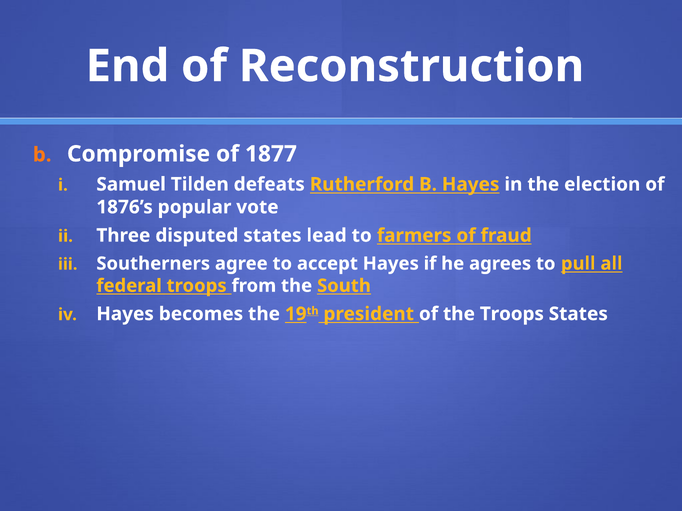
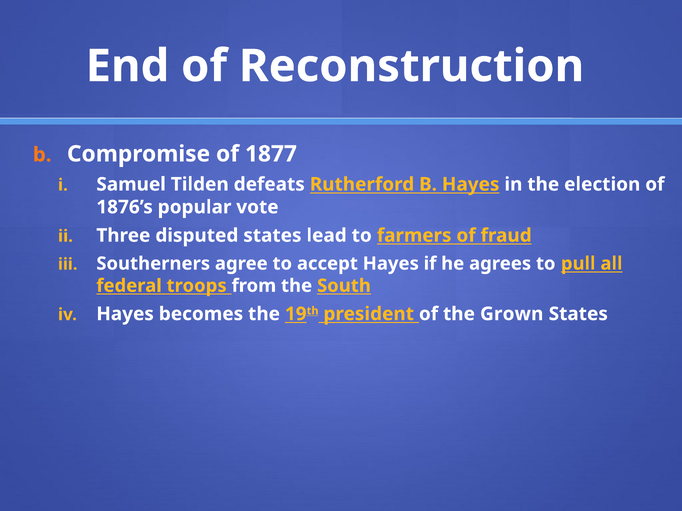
the Troops: Troops -> Grown
